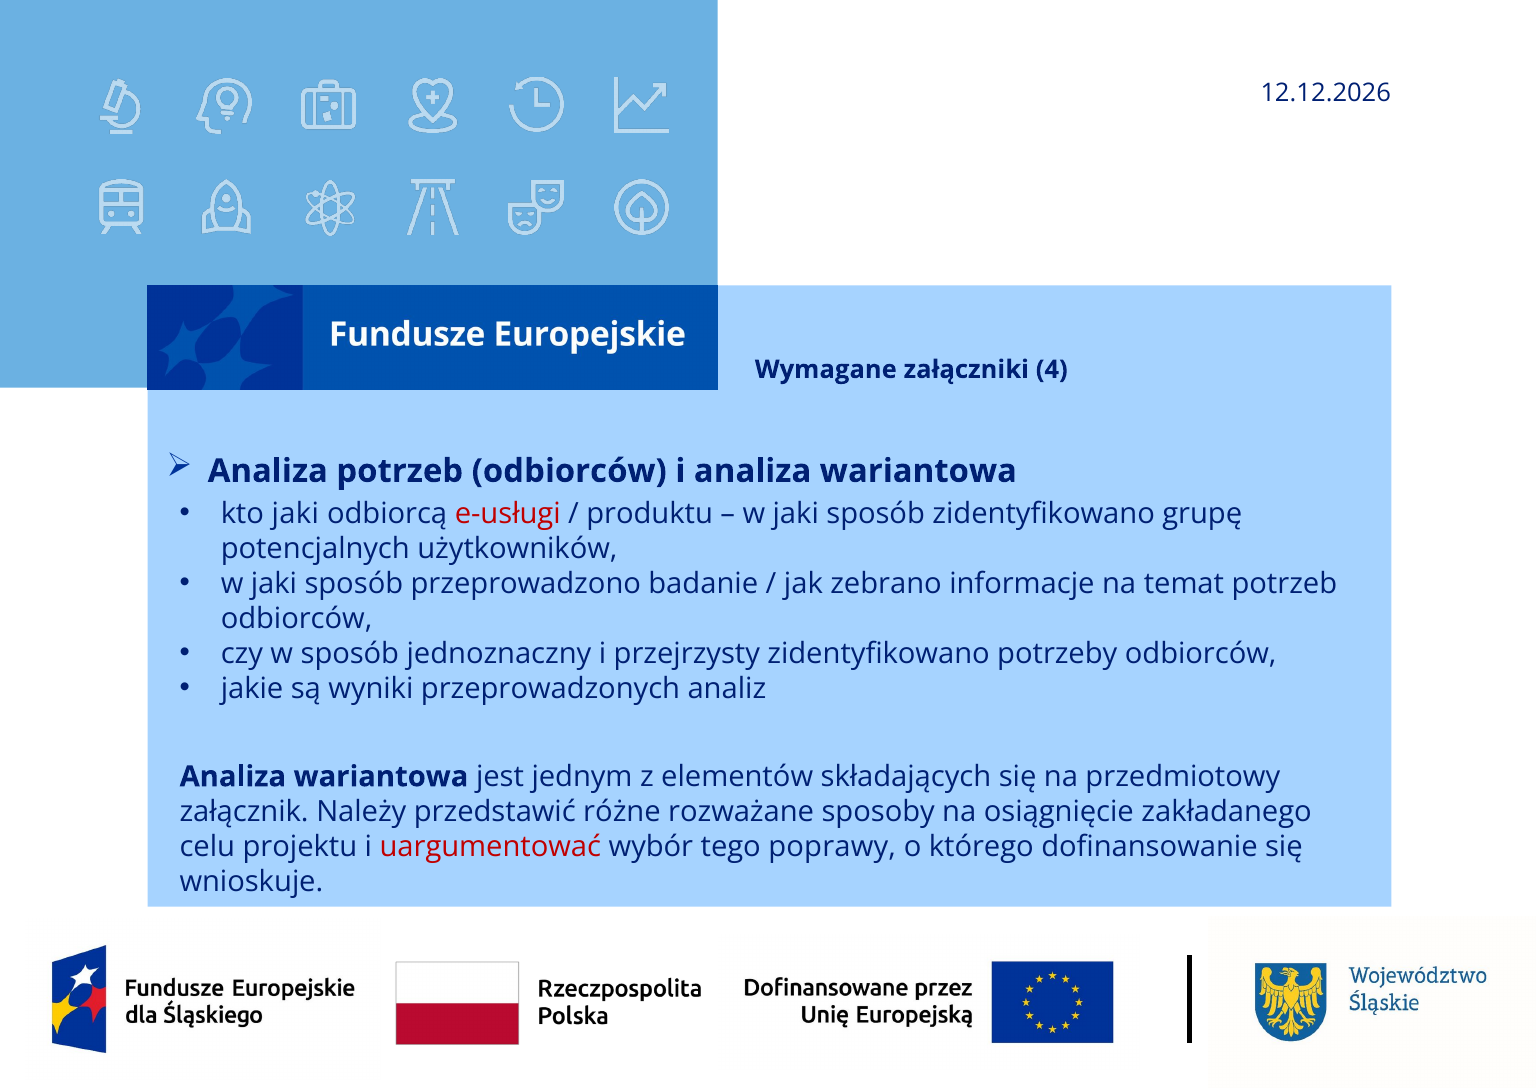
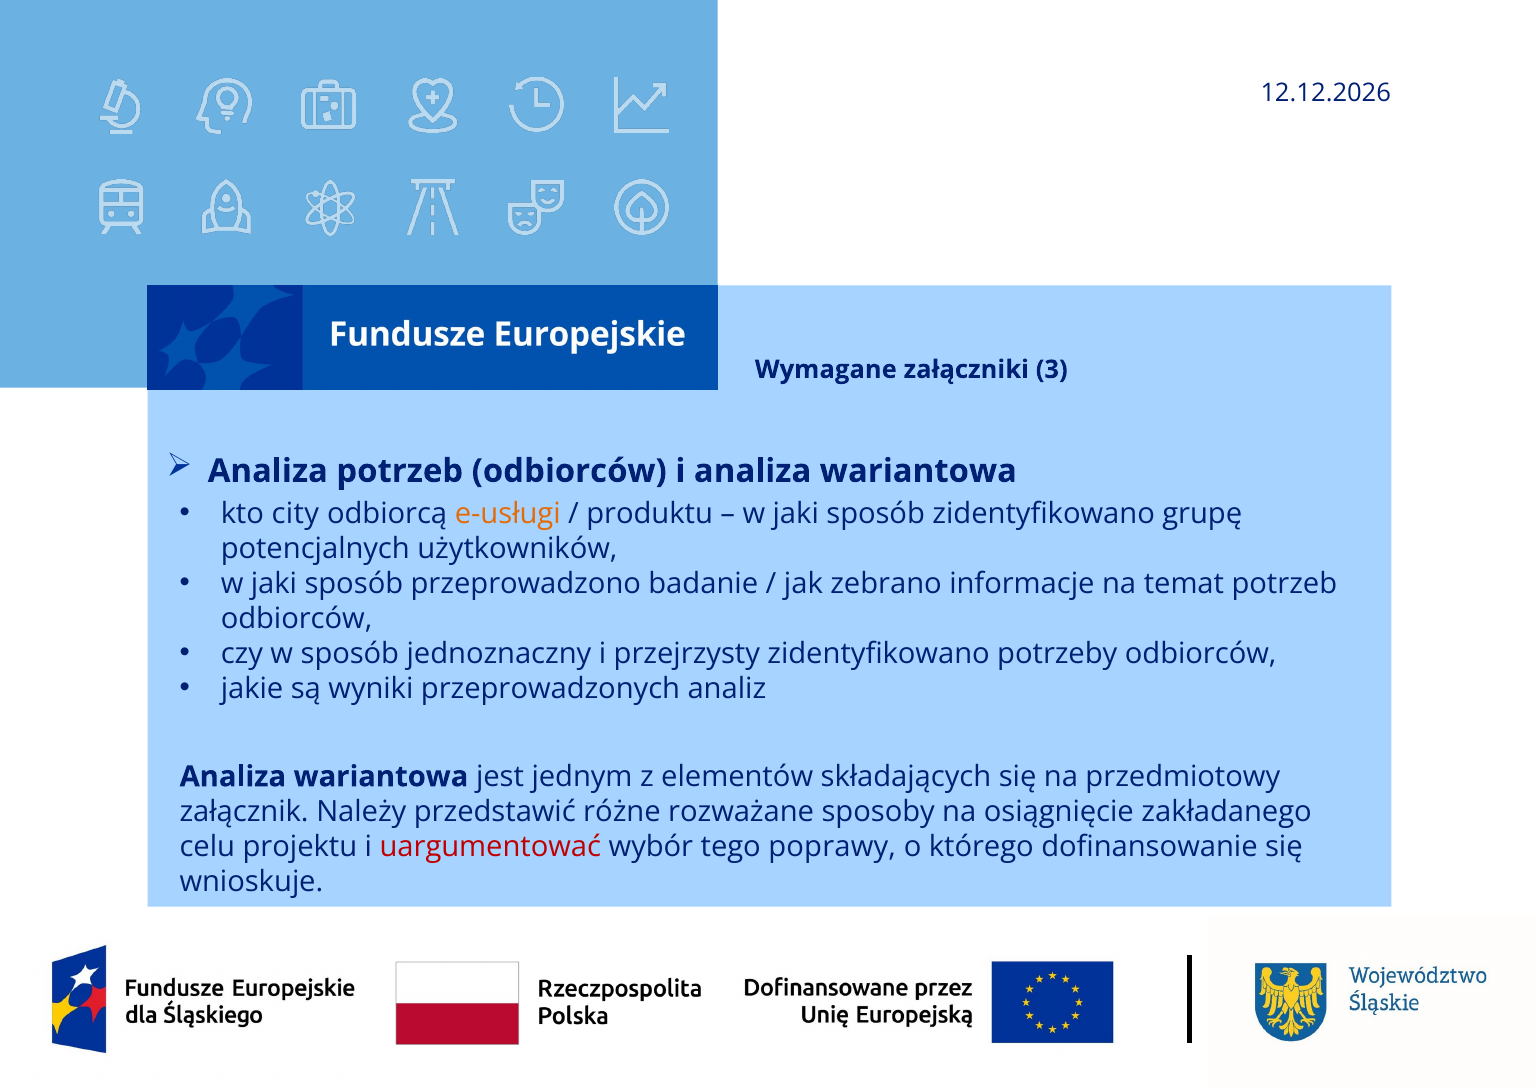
4: 4 -> 3
kto jaki: jaki -> city
e-usługi colour: red -> orange
